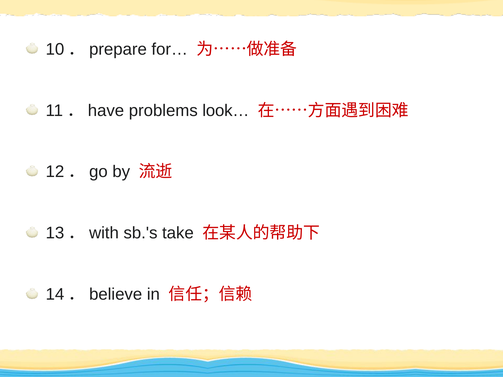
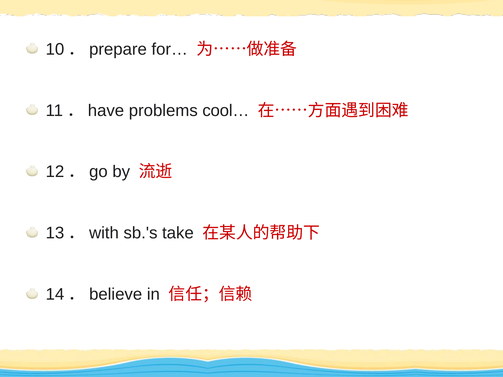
look…: look… -> cool…
